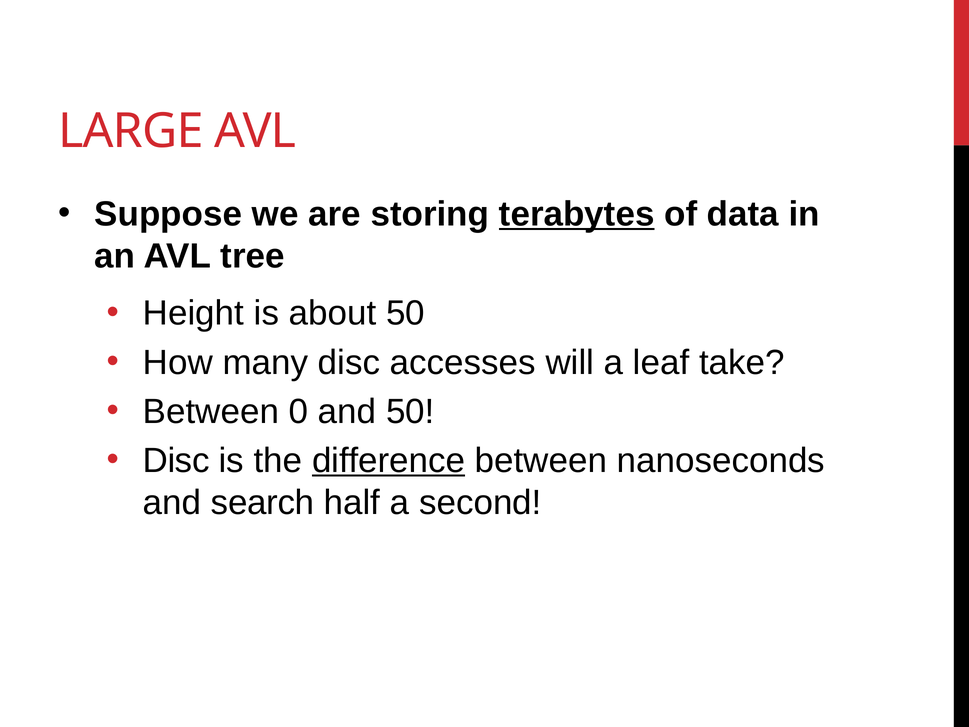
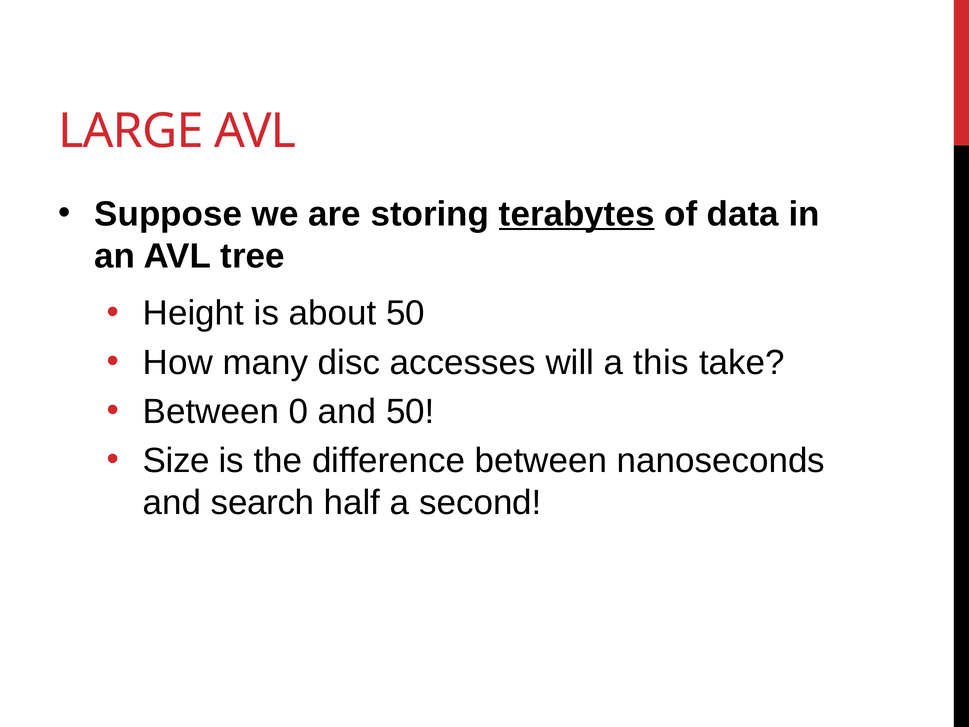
leaf: leaf -> this
Disc at (176, 460): Disc -> Size
difference underline: present -> none
